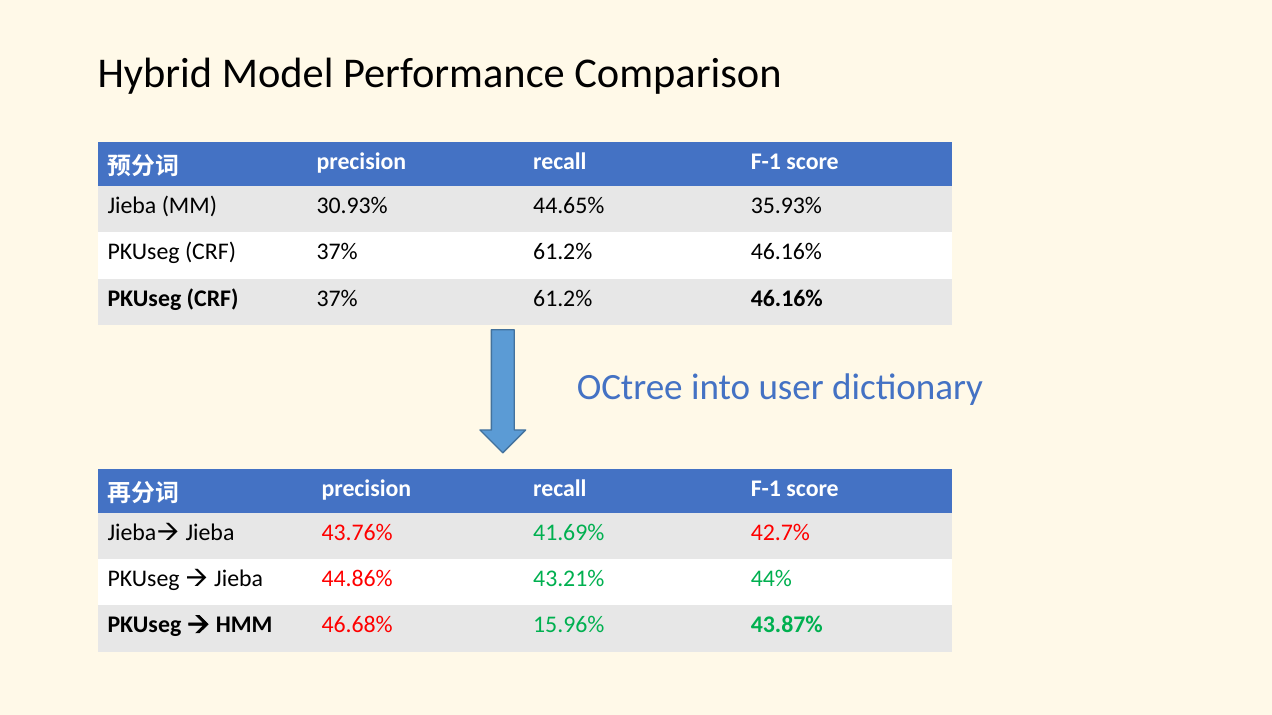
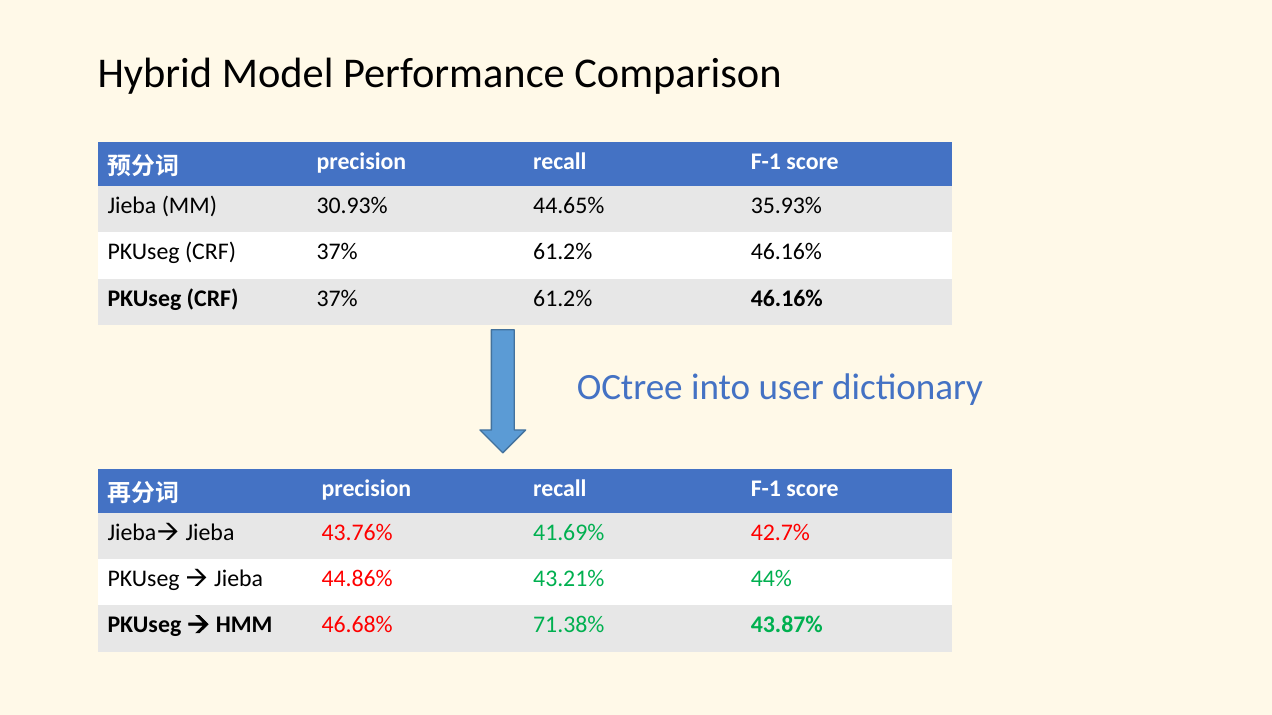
15.96%: 15.96% -> 71.38%
